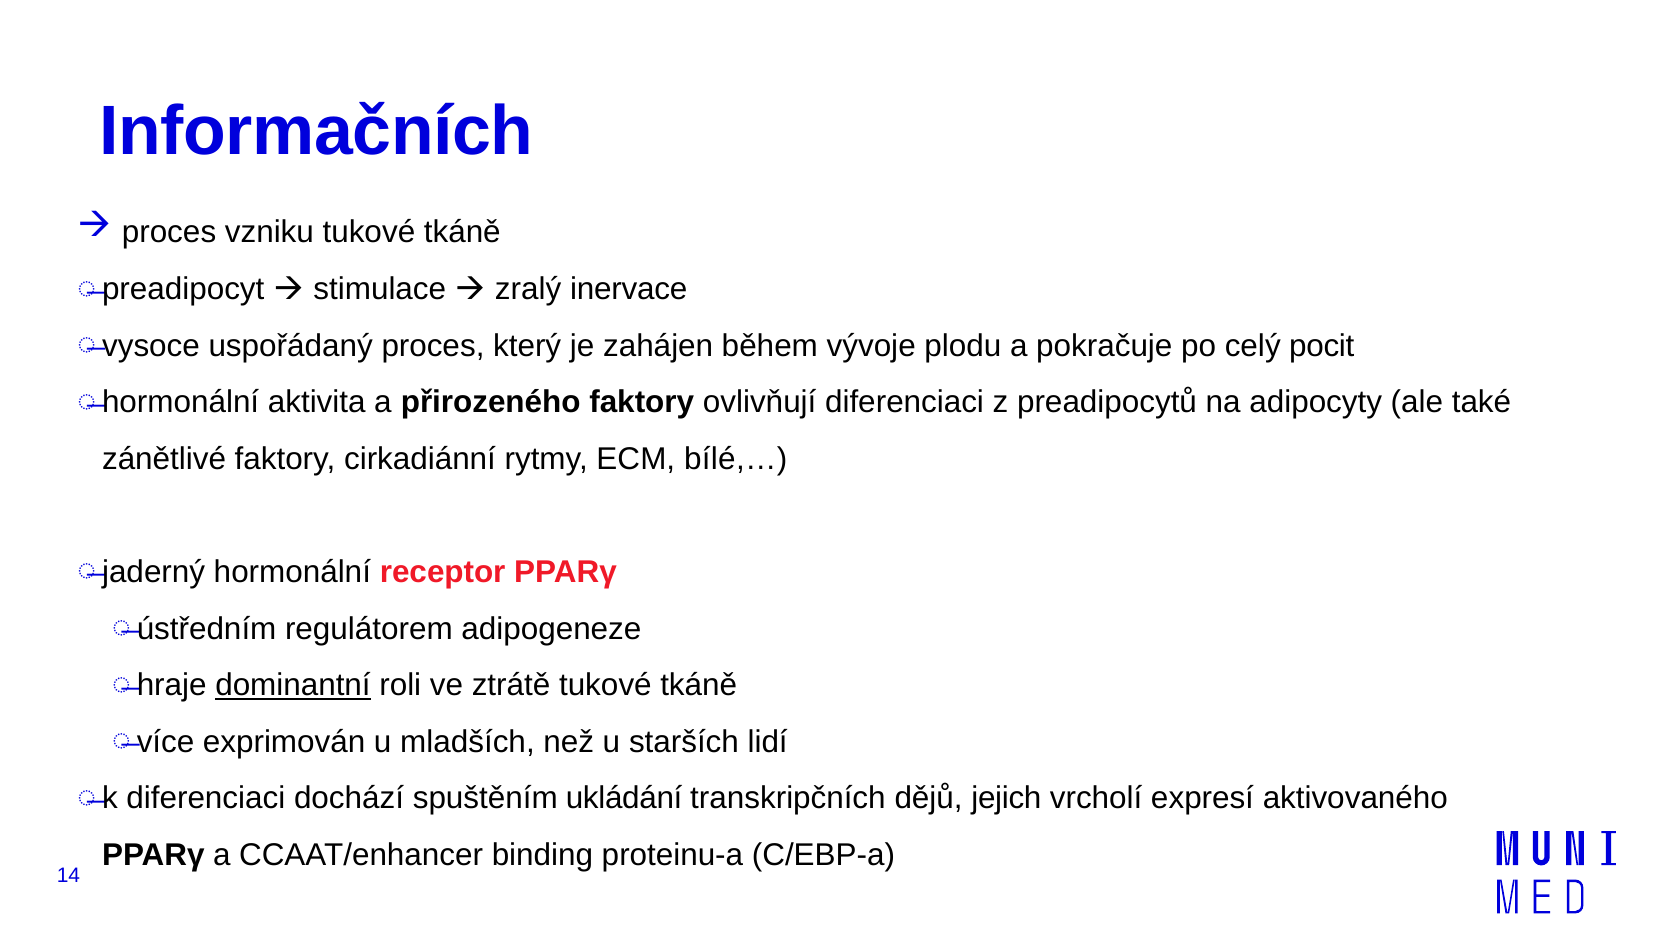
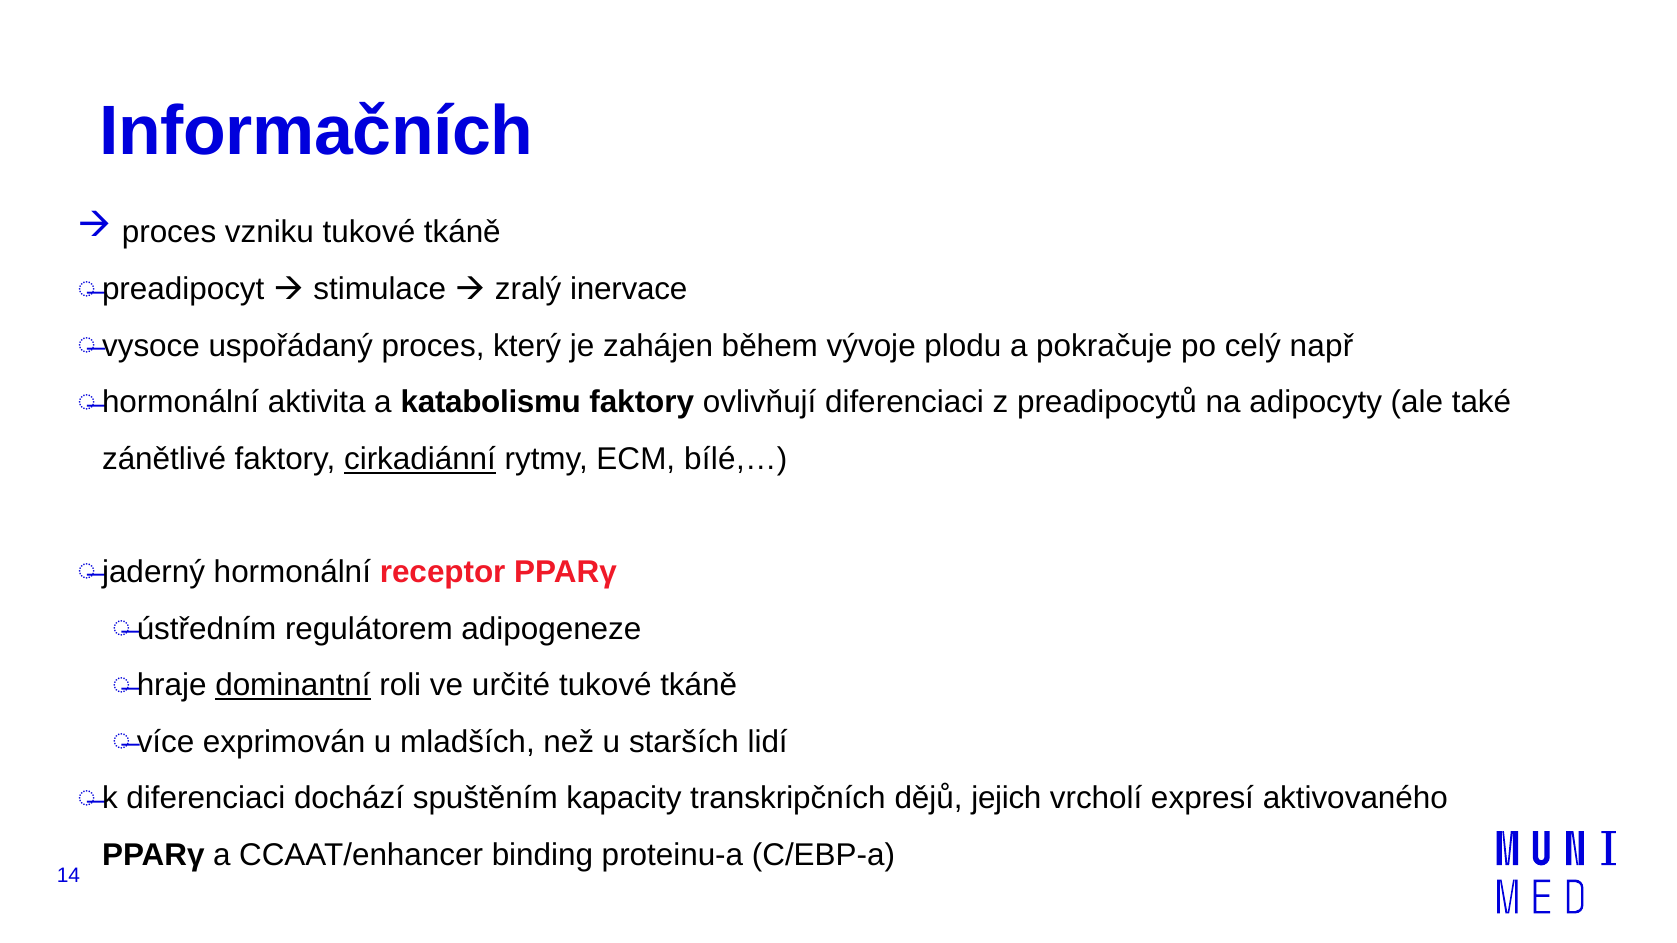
pocit: pocit -> např
přirozeného: přirozeného -> katabolismu
cirkadiánní underline: none -> present
ztrátě: ztrátě -> určité
ukládání: ukládání -> kapacity
